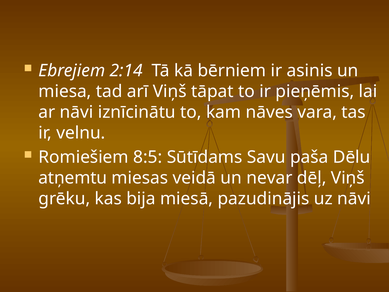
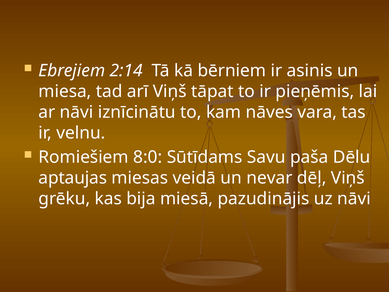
8:5: 8:5 -> 8:0
atņemtu: atņemtu -> aptaujas
